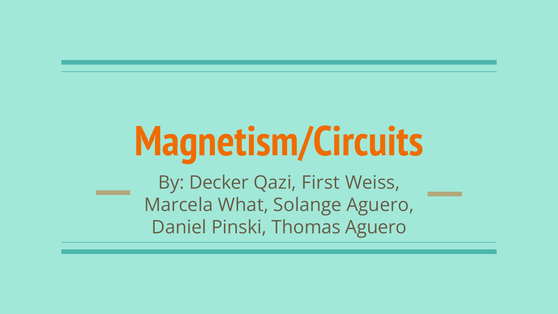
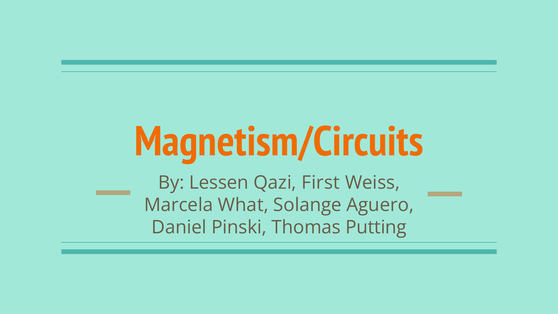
Decker: Decker -> Lessen
Thomas Aguero: Aguero -> Putting
